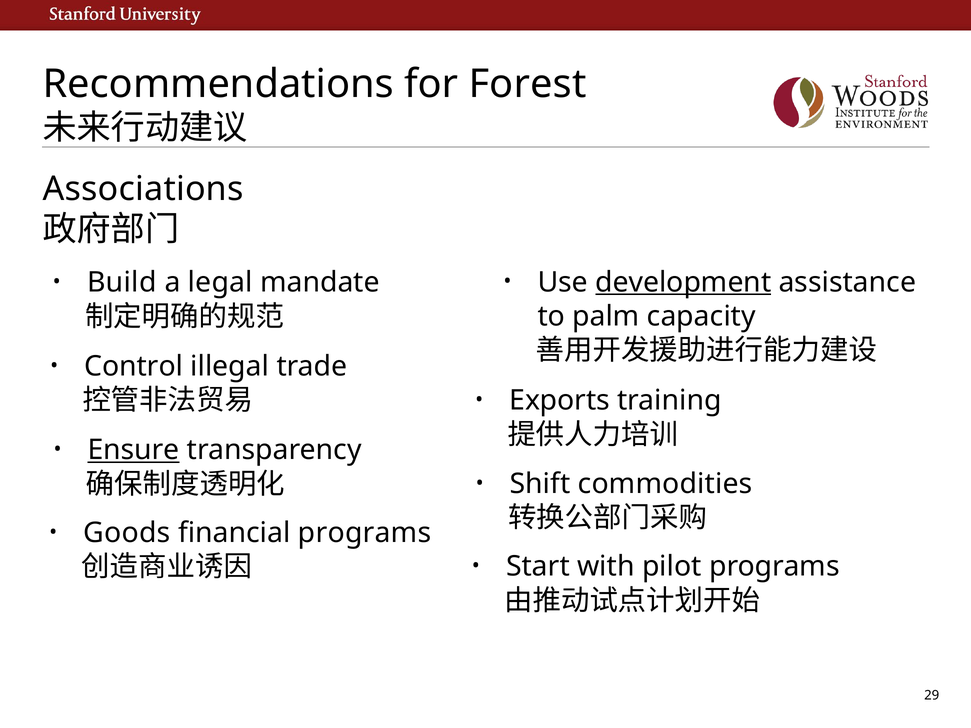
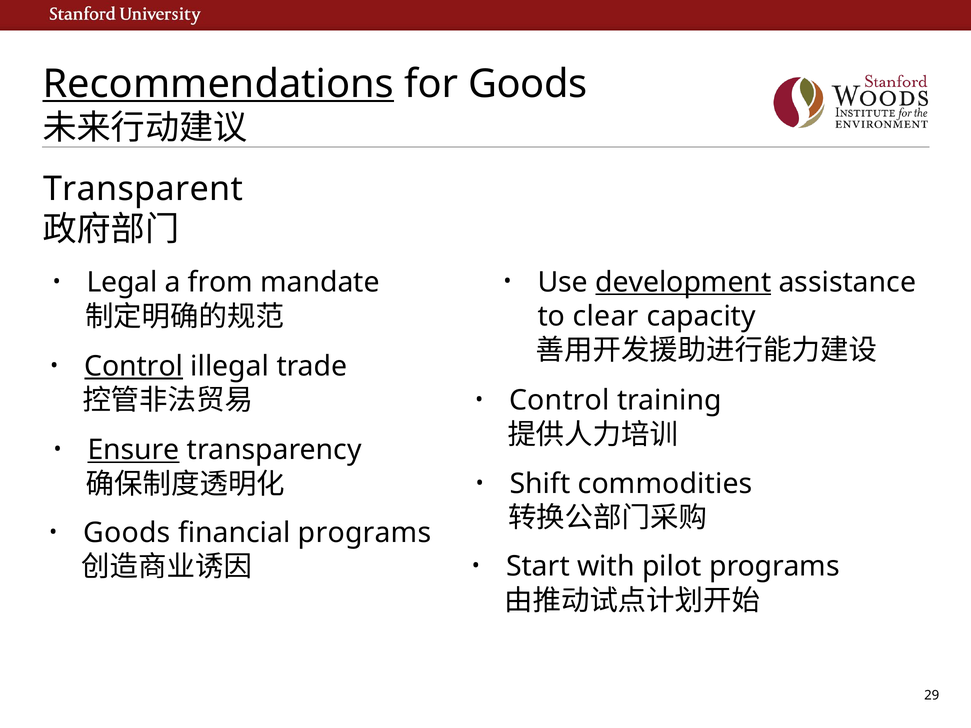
Recommendations underline: none -> present
for Forest: Forest -> Goods
Associations: Associations -> Transparent
Build: Build -> Legal
legal: legal -> from
palm: palm -> clear
Control at (134, 366) underline: none -> present
Exports at (560, 401): Exports -> Control
